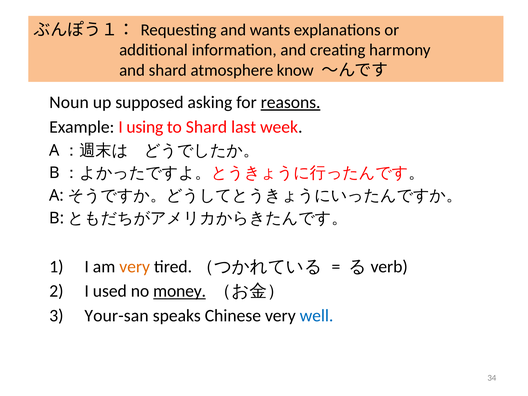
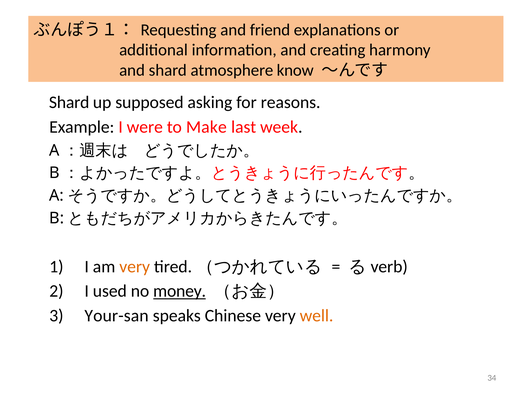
wants: wants -> friend
Noun at (69, 102): Noun -> Shard
reasons underline: present -> none
using: using -> were
to Shard: Shard -> Make
well colour: blue -> orange
